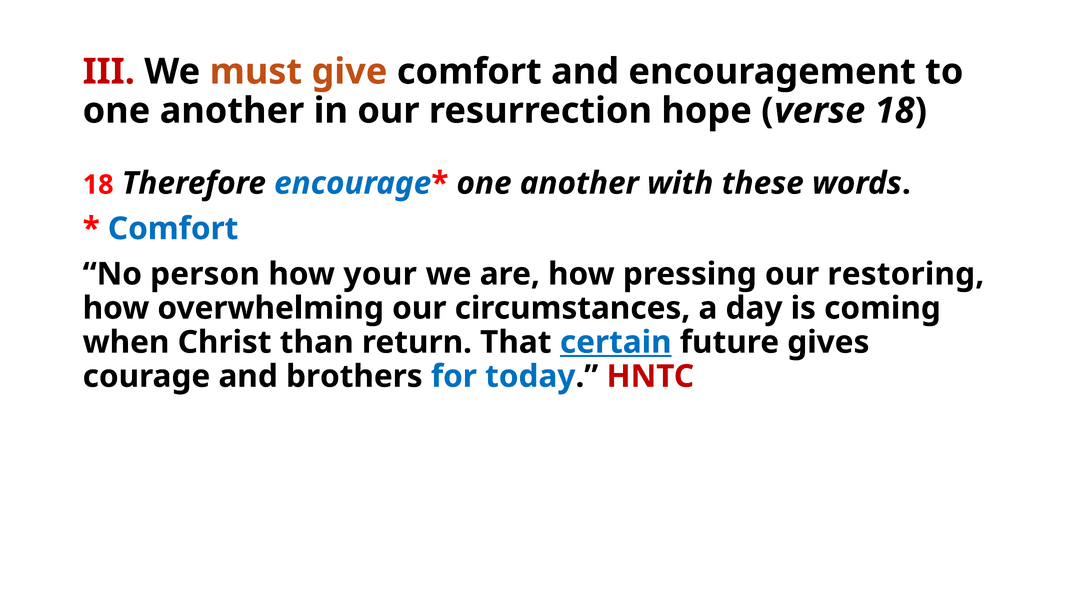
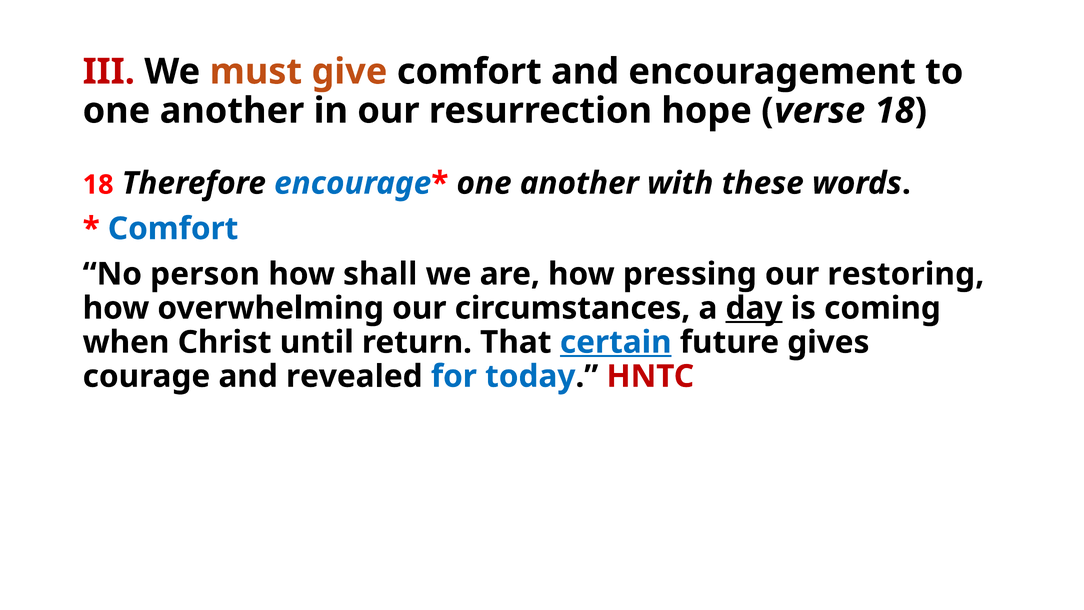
your: your -> shall
day underline: none -> present
than: than -> until
brothers: brothers -> revealed
